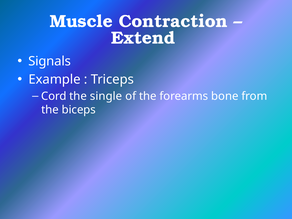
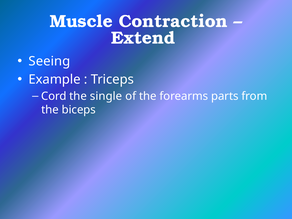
Signals: Signals -> Seeing
bone: bone -> parts
